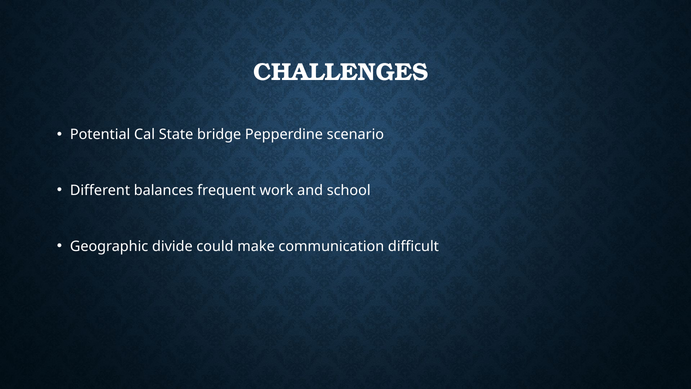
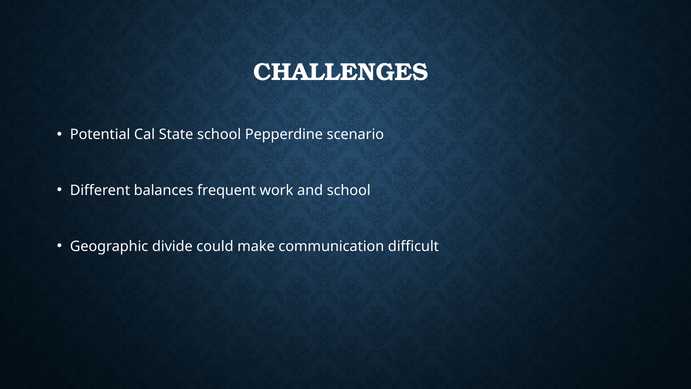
State bridge: bridge -> school
